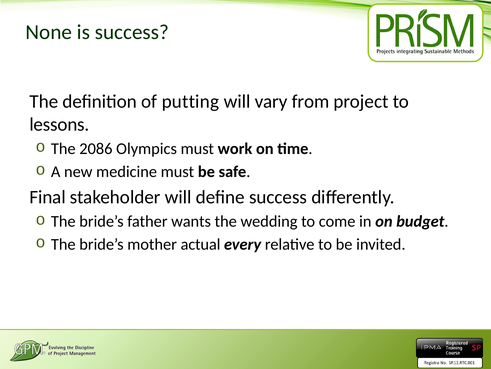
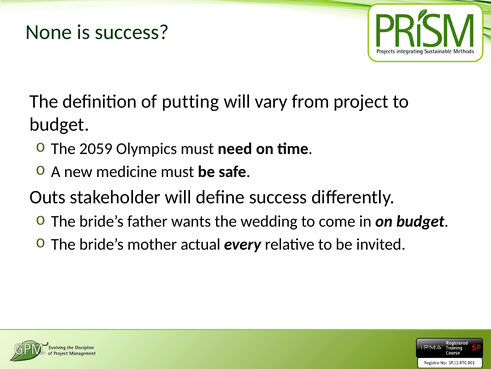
lessons at (59, 124): lessons -> budget
2086: 2086 -> 2059
work: work -> need
Final: Final -> Outs
